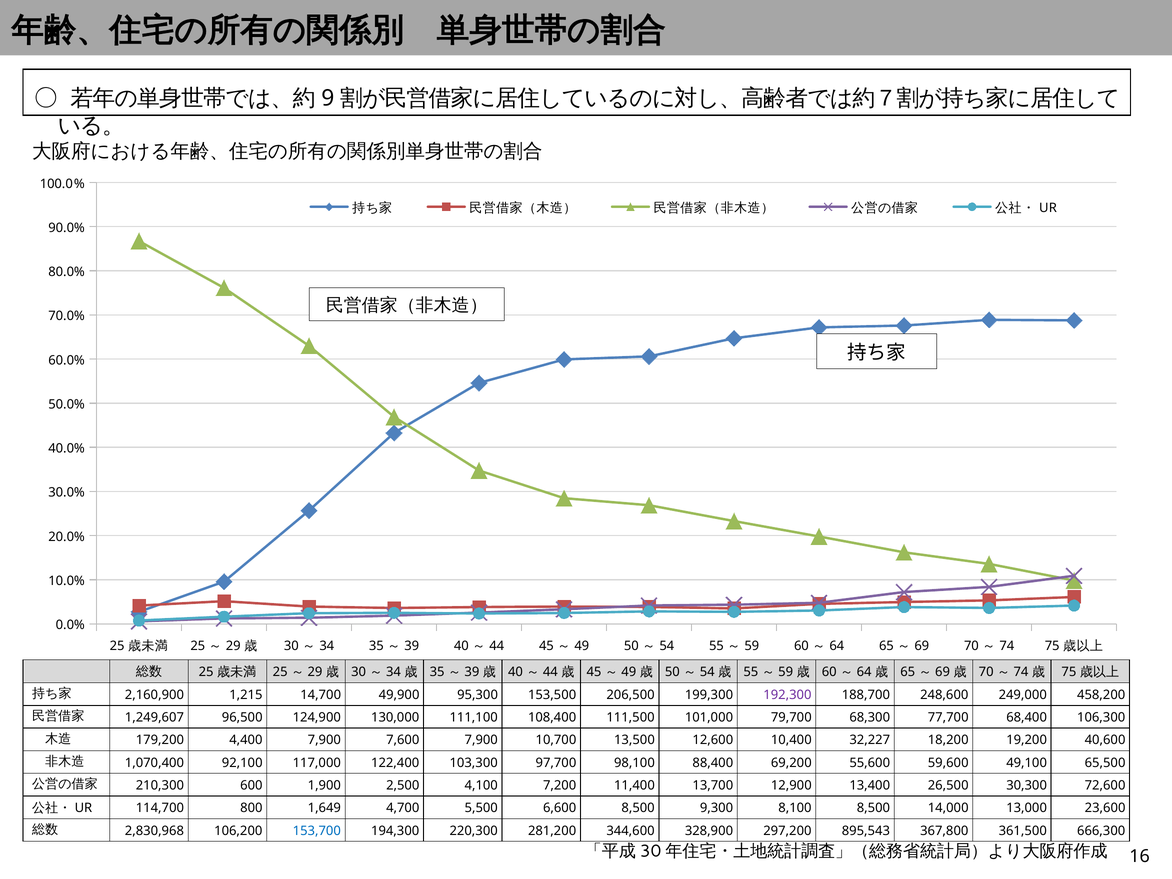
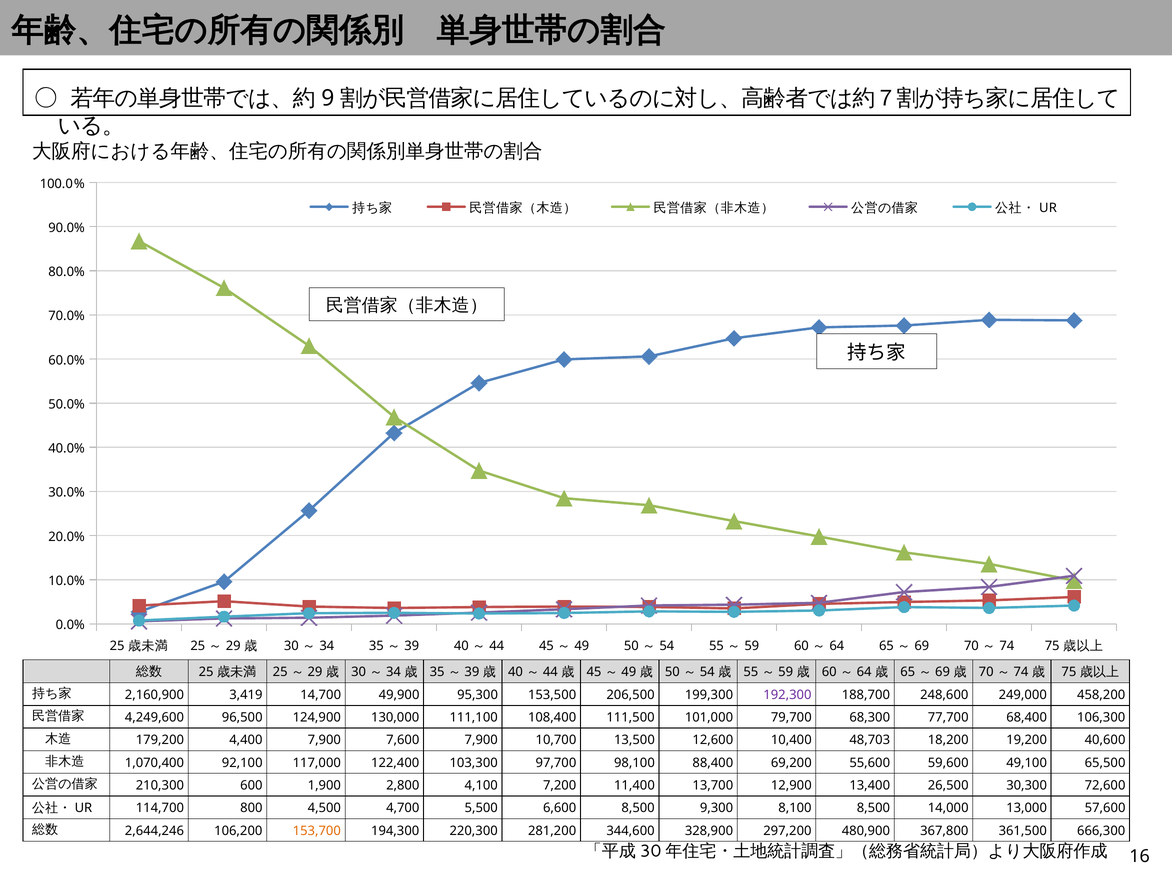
1,215: 1,215 -> 3,419
1,249,607: 1,249,607 -> 4,249,600
32,227: 32,227 -> 48,703
2,500: 2,500 -> 2,800
1,649: 1,649 -> 4,500
23,600: 23,600 -> 57,600
2,830,968: 2,830,968 -> 2,644,246
153,700 colour: blue -> orange
895,543: 895,543 -> 480,900
